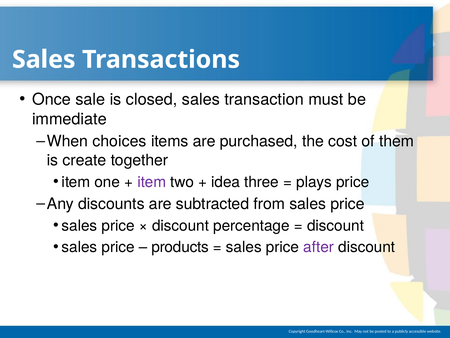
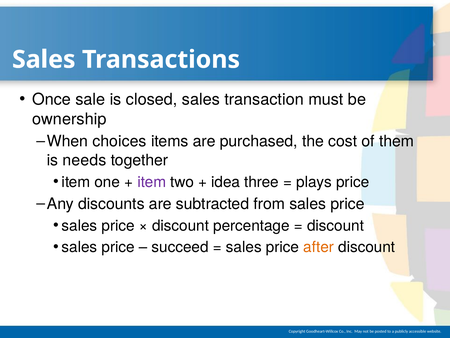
immediate: immediate -> ownership
create: create -> needs
products: products -> succeed
after colour: purple -> orange
